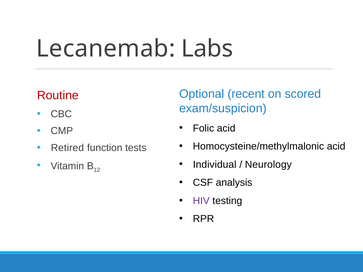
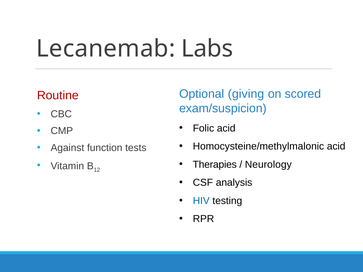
recent: recent -> giving
Retired: Retired -> Against
Individual: Individual -> Therapies
HIV colour: purple -> blue
